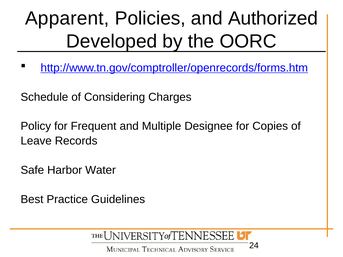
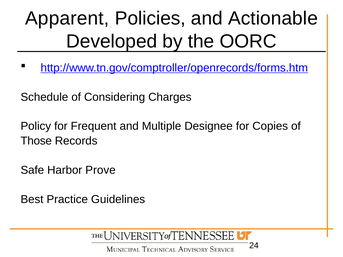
Authorized: Authorized -> Actionable
Leave: Leave -> Those
Water: Water -> Prove
